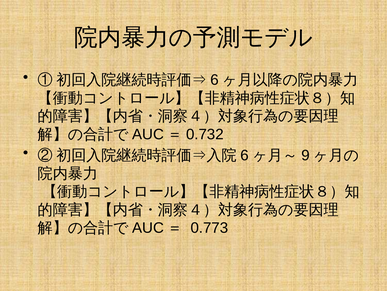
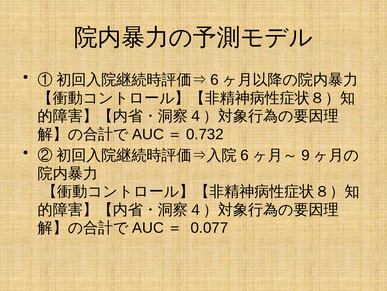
0.773: 0.773 -> 0.077
